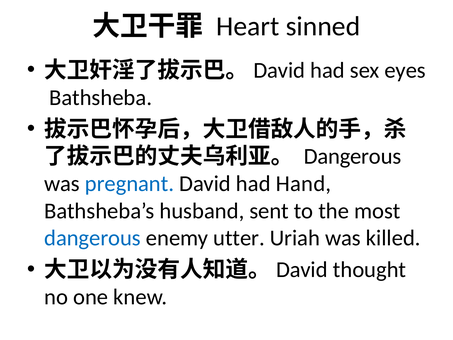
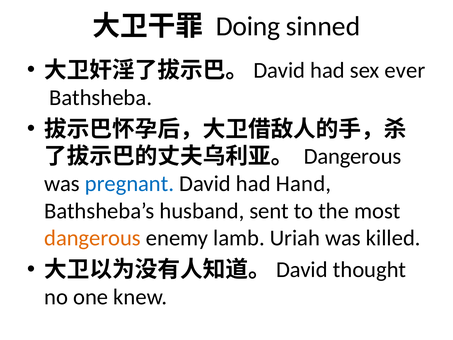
Heart: Heart -> Doing
eyes: eyes -> ever
dangerous at (92, 238) colour: blue -> orange
utter: utter -> lamb
